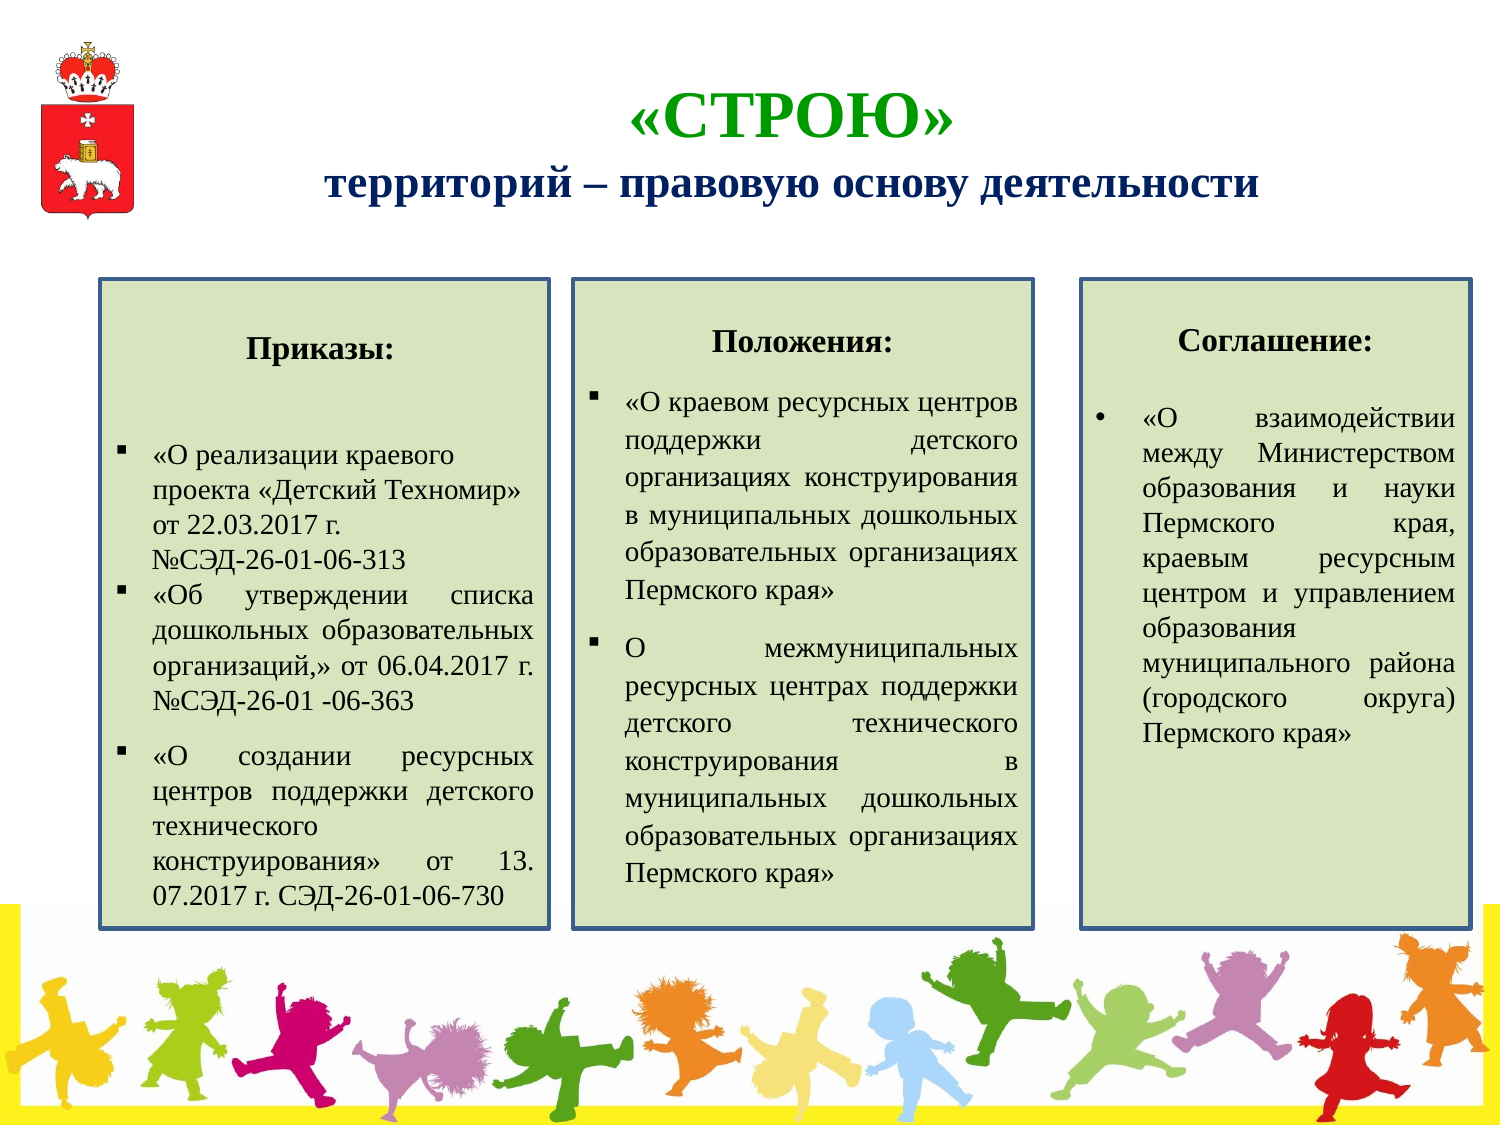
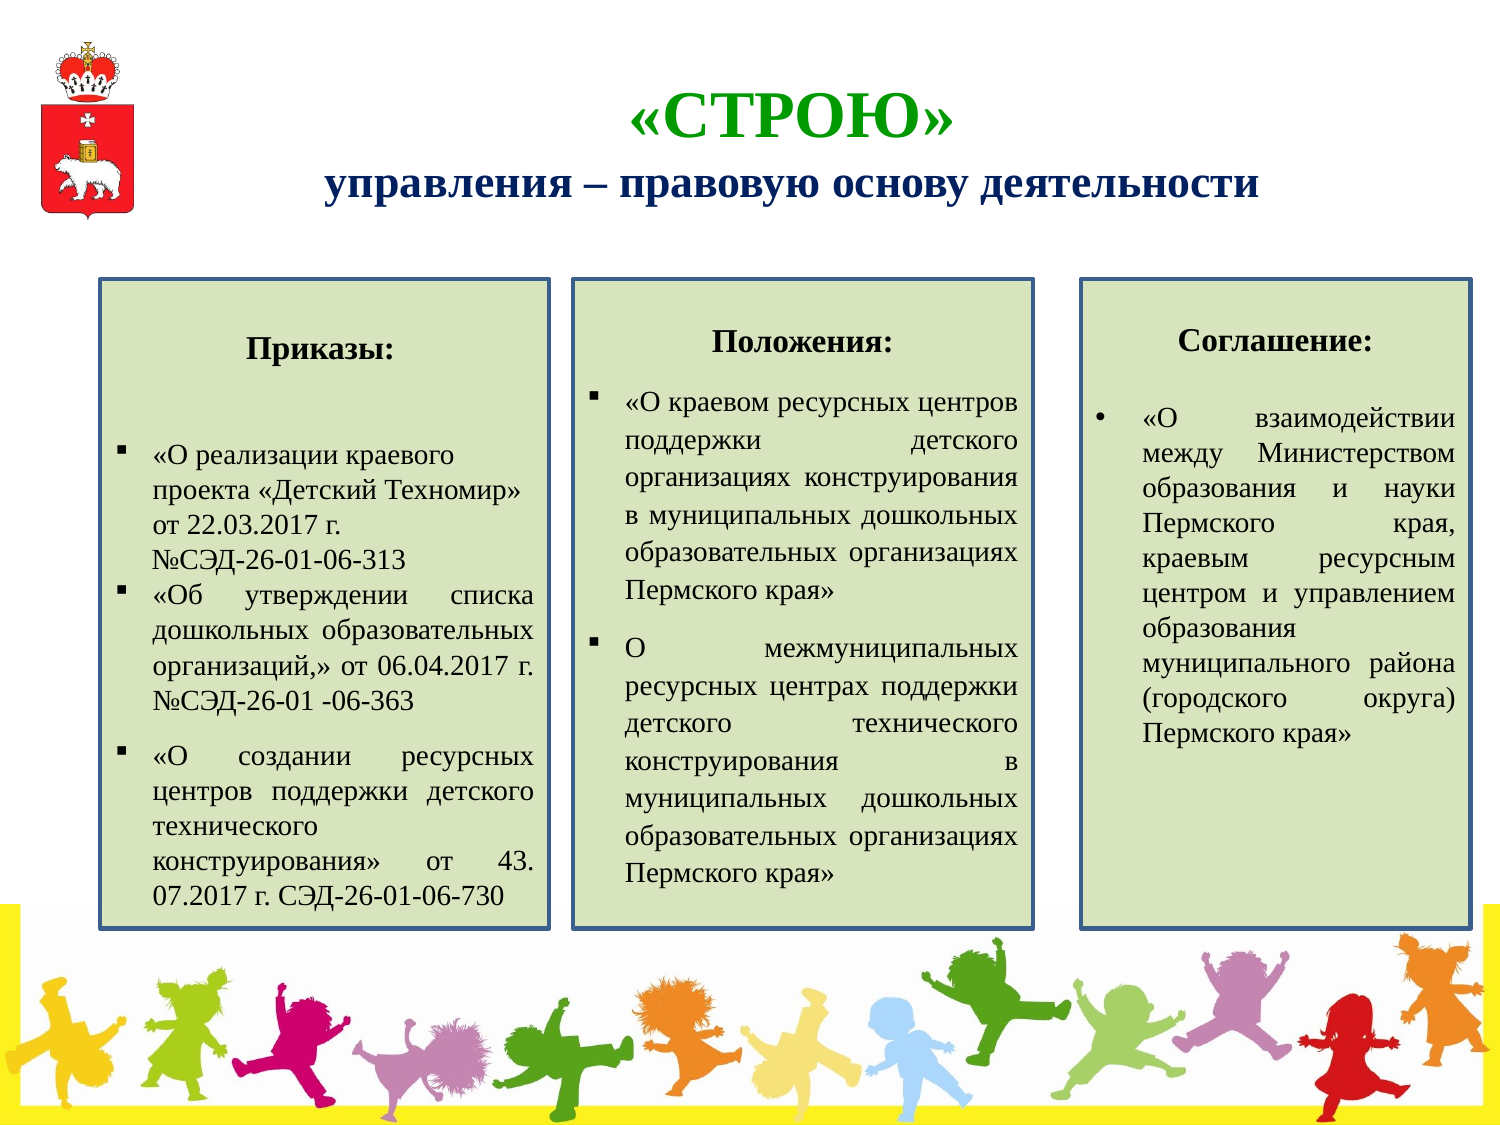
территорий: территорий -> управления
13: 13 -> 43
